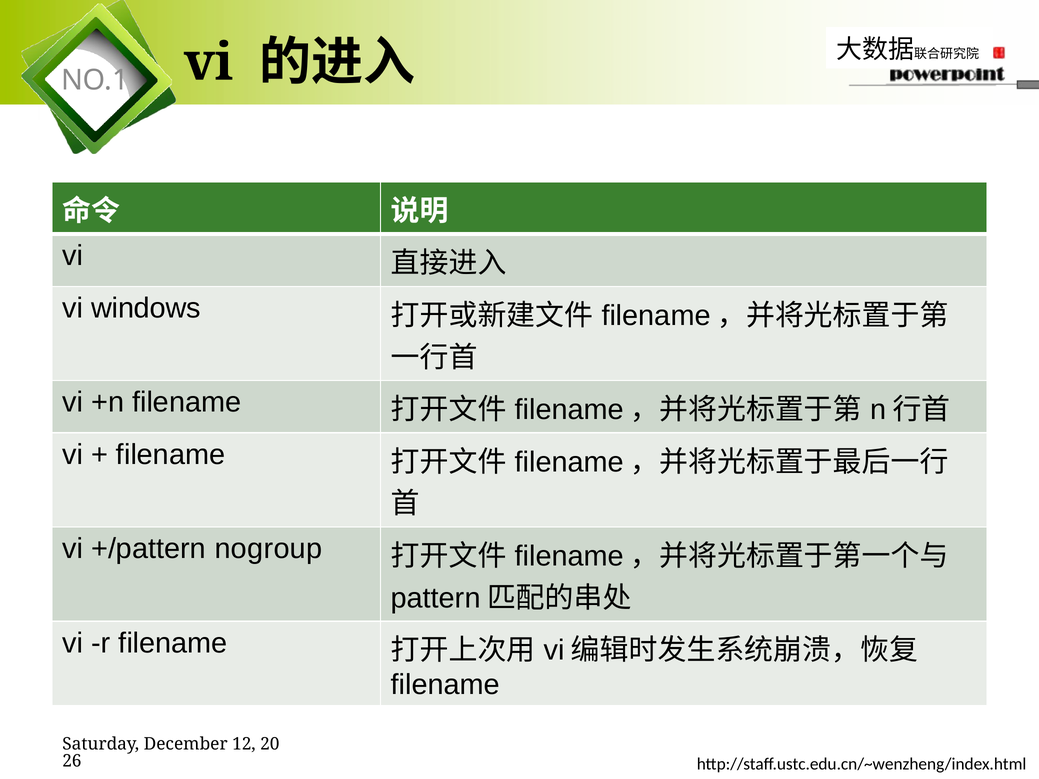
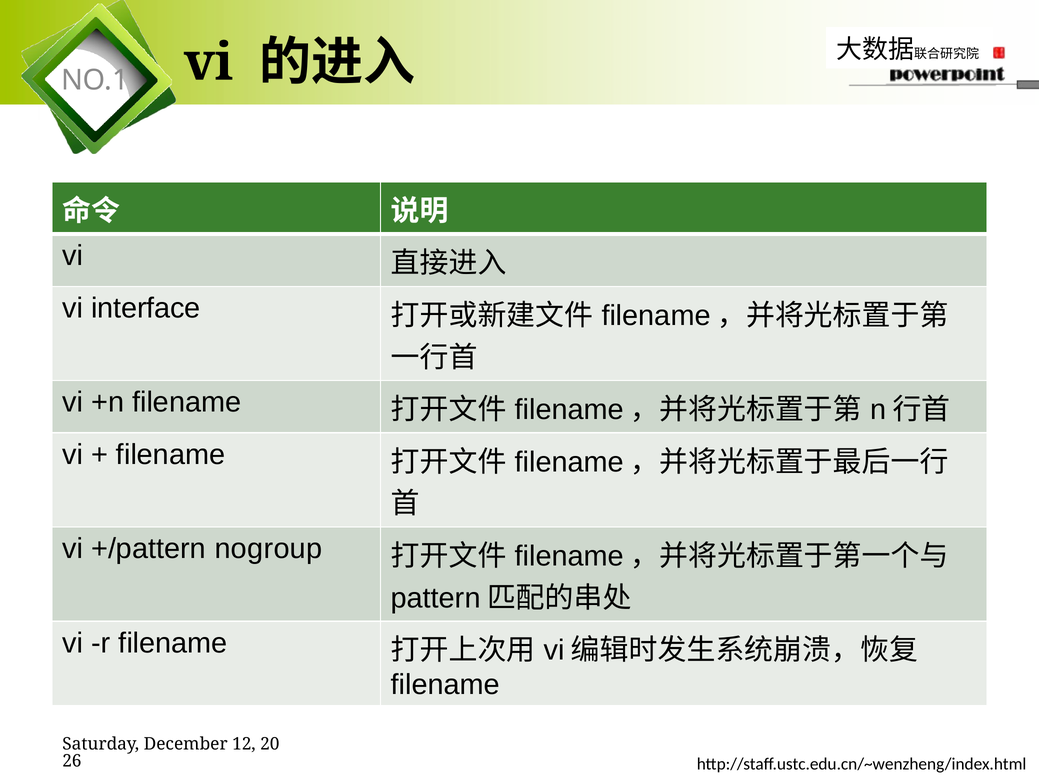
windows: windows -> interface
